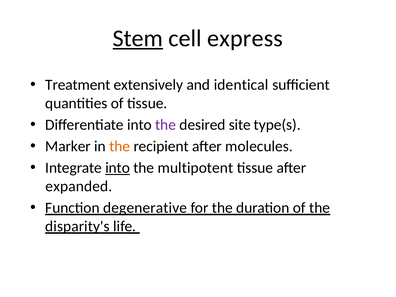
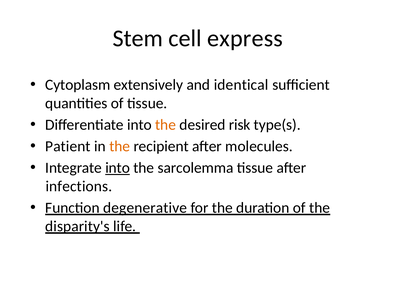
Stem underline: present -> none
Treatment: Treatment -> Cytoplasm
the at (166, 125) colour: purple -> orange
site: site -> risk
Marker: Marker -> Patient
multipotent: multipotent -> sarcolemma
expanded: expanded -> infections
